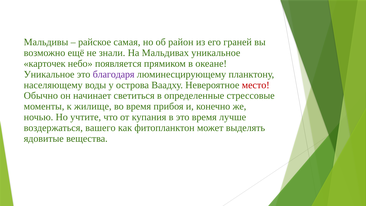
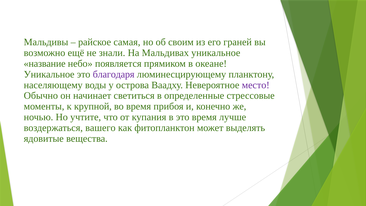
район: район -> своим
карточек: карточек -> название
место colour: red -> purple
жилище: жилище -> крупной
